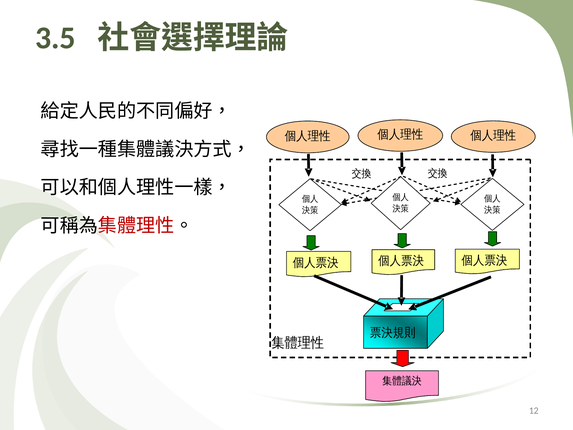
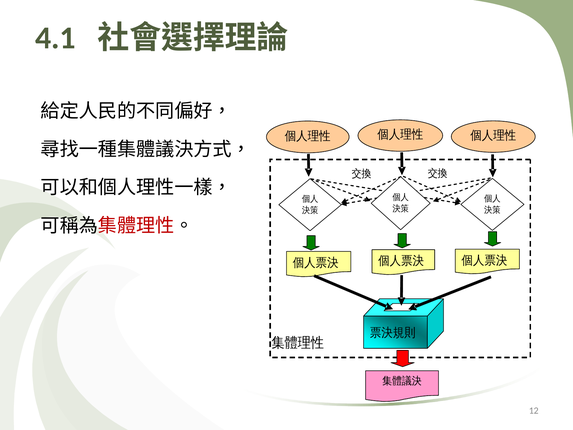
3.5: 3.5 -> 4.1
